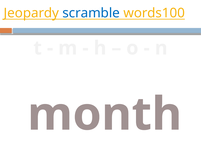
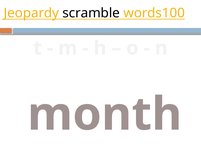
scramble colour: blue -> black
